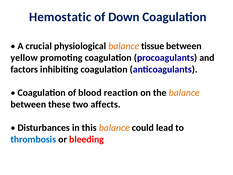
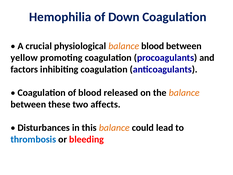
Hemostatic: Hemostatic -> Hemophilia
balance tissue: tissue -> blood
reaction: reaction -> released
